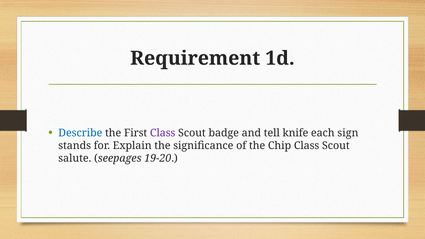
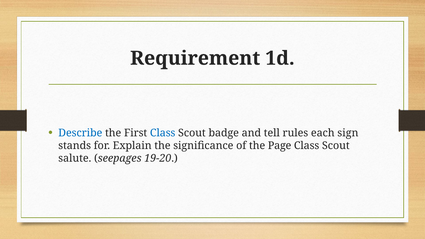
Class at (163, 133) colour: purple -> blue
knife: knife -> rules
Chip: Chip -> Page
